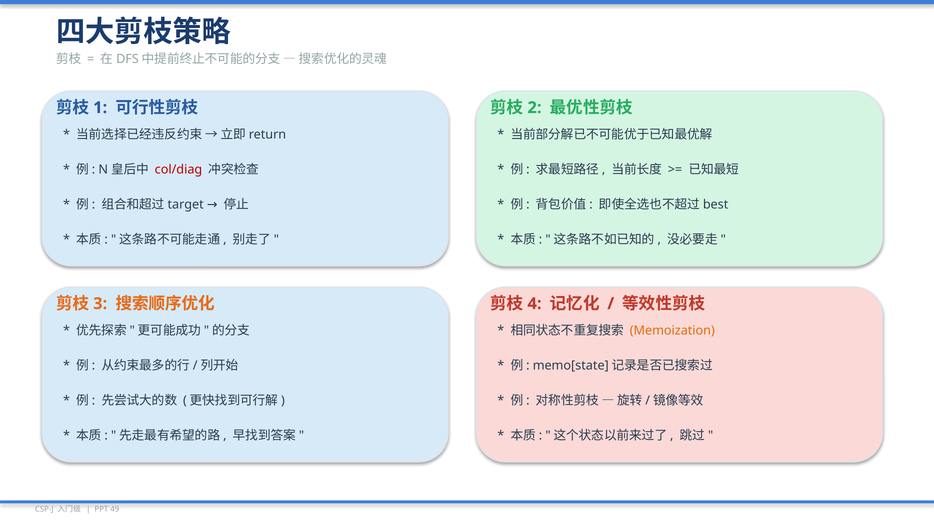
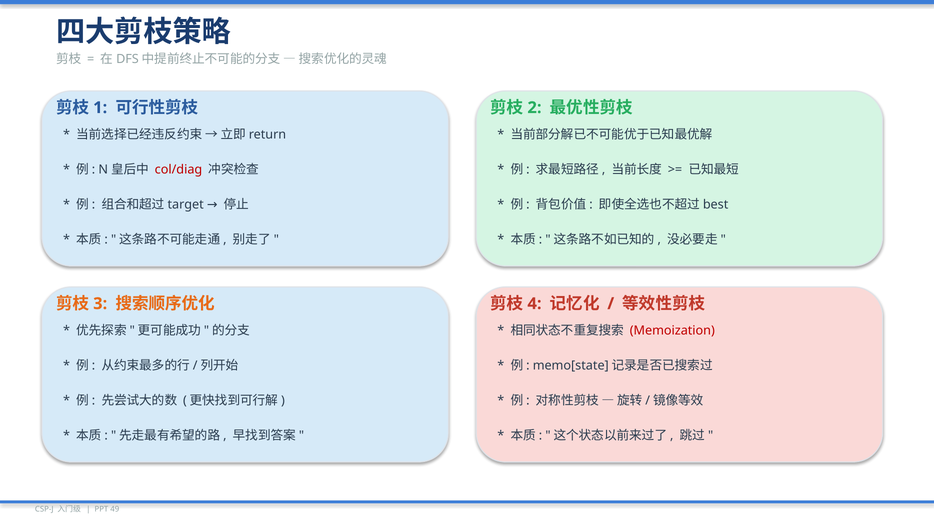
Memoization colour: orange -> red
